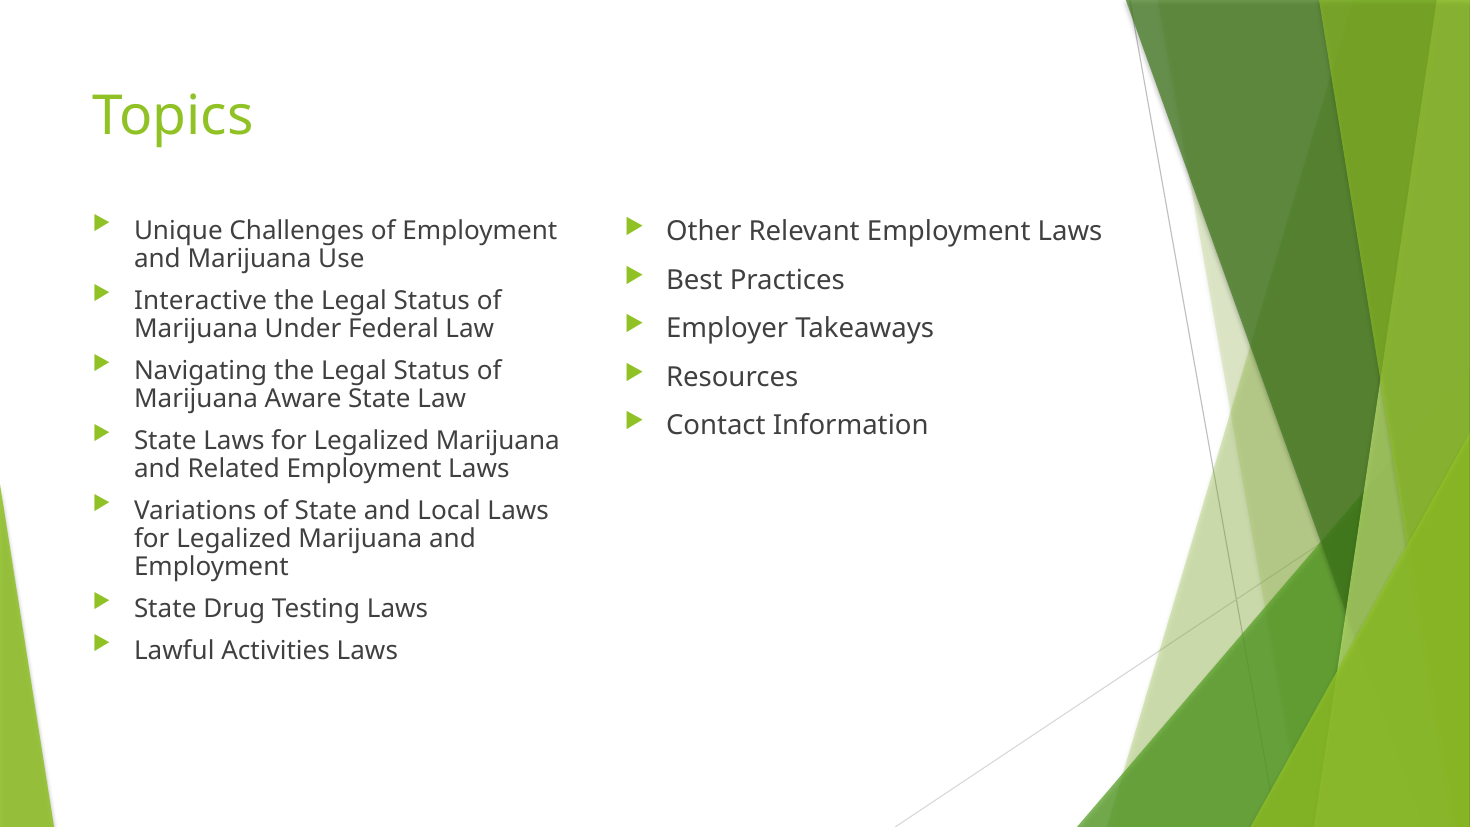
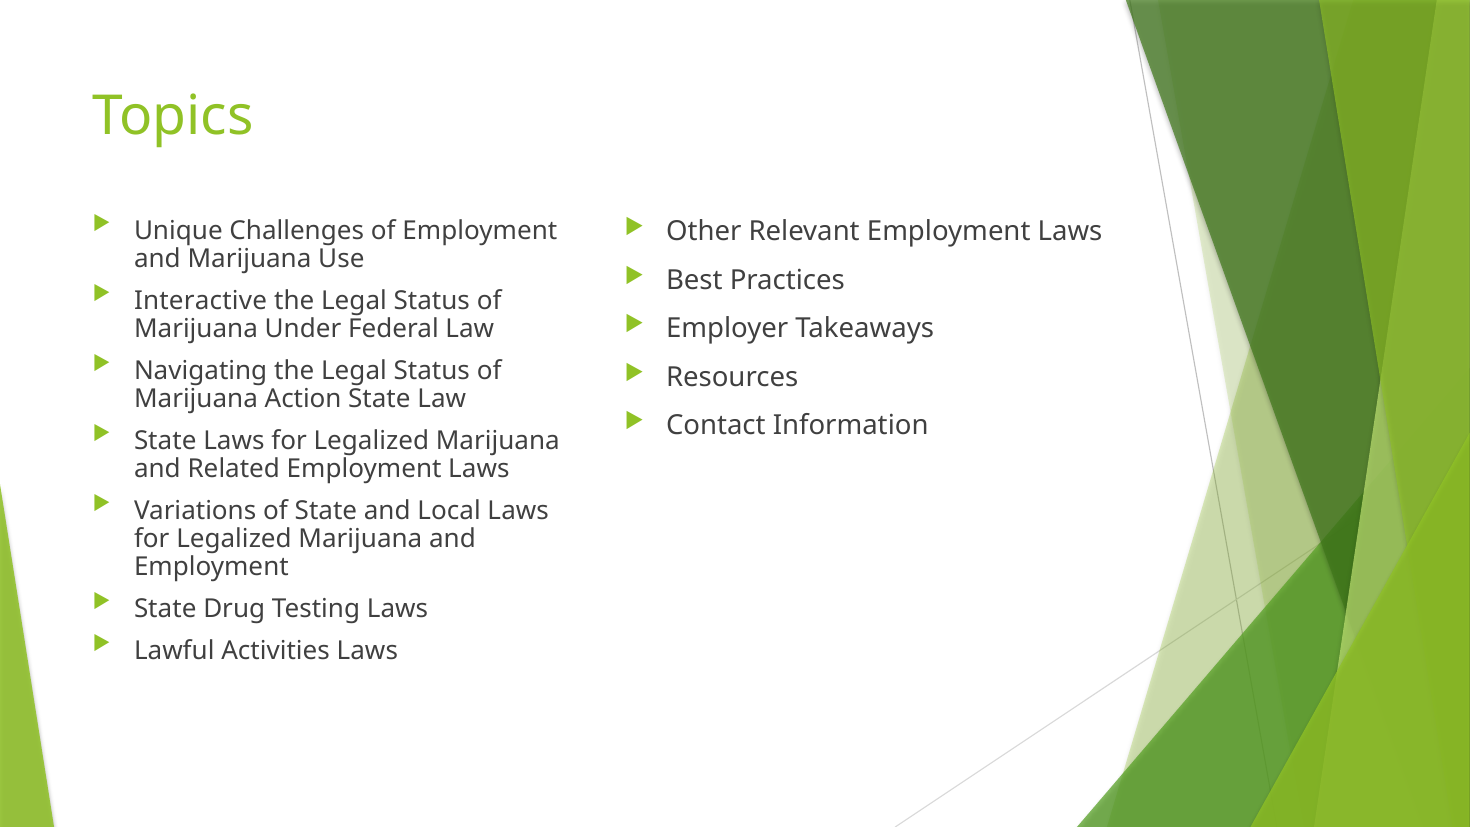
Aware: Aware -> Action
